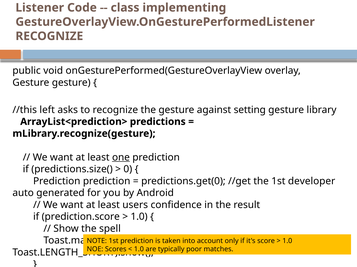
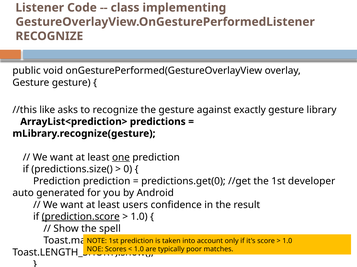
left: left -> like
setting: setting -> exactly
prediction.score underline: none -> present
